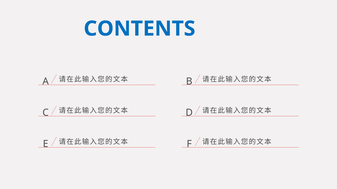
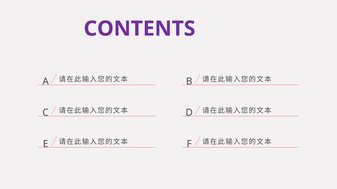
CONTENTS colour: blue -> purple
